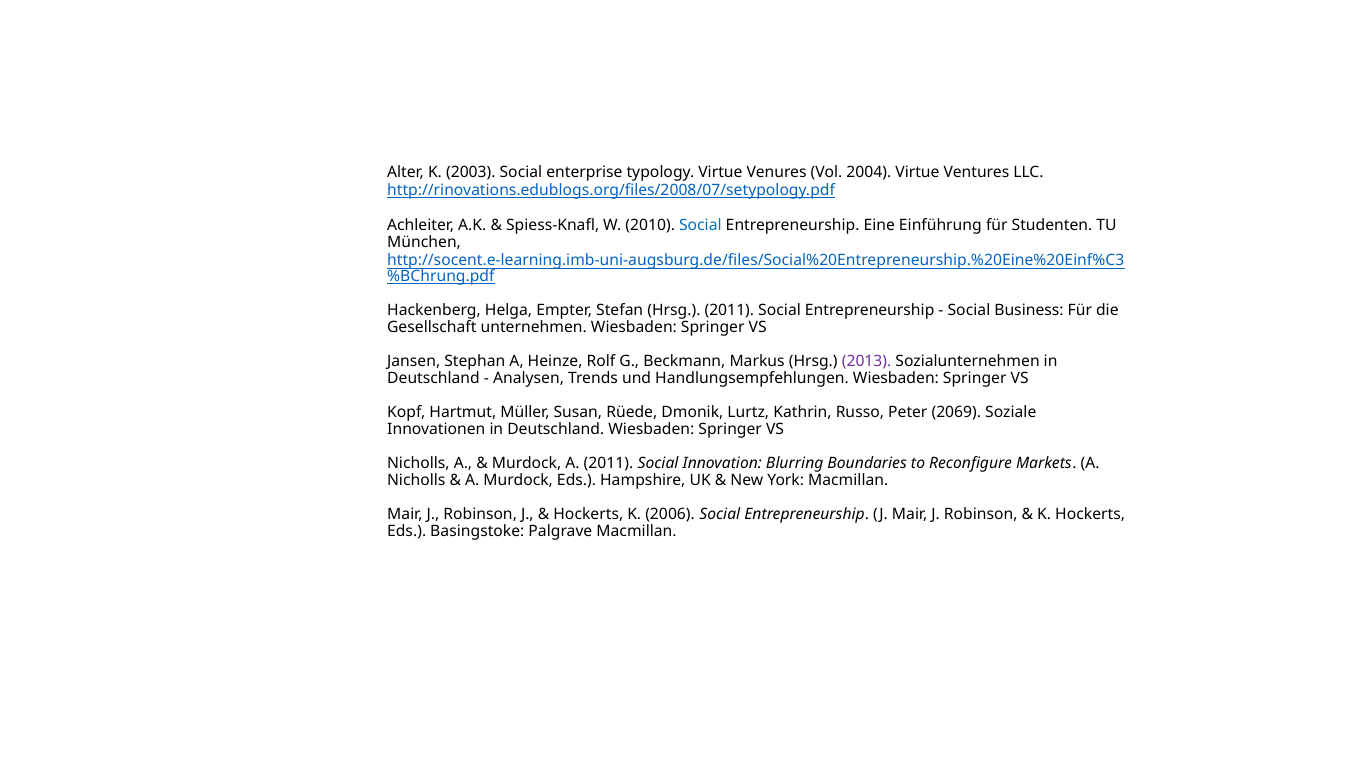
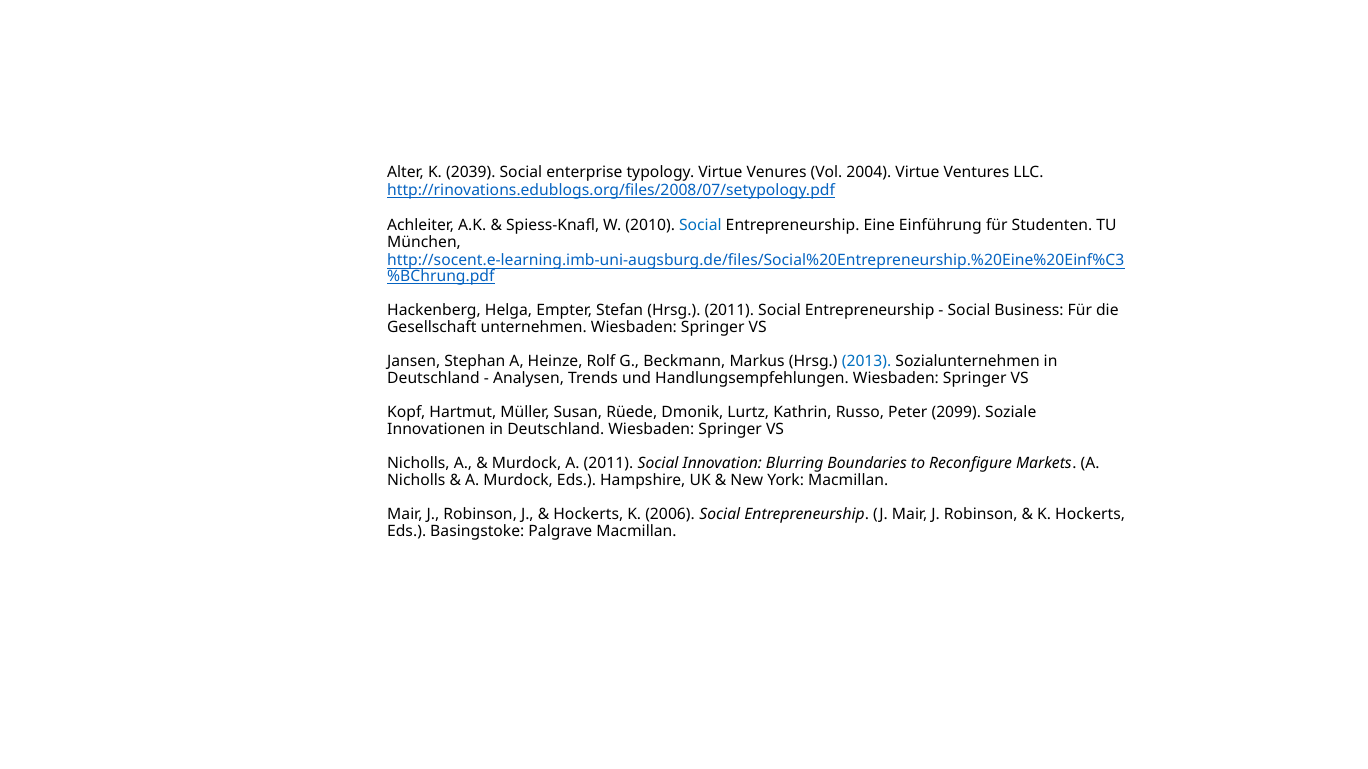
2003: 2003 -> 2039
2013 colour: purple -> blue
2069: 2069 -> 2099
